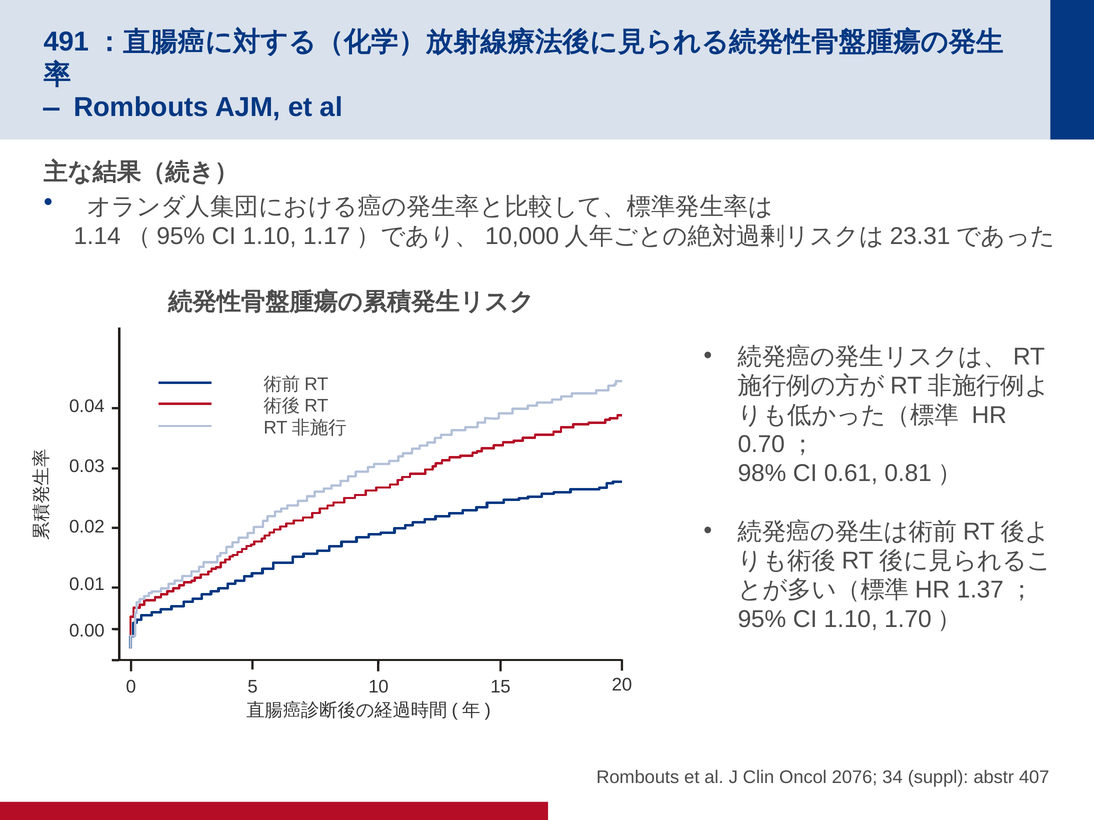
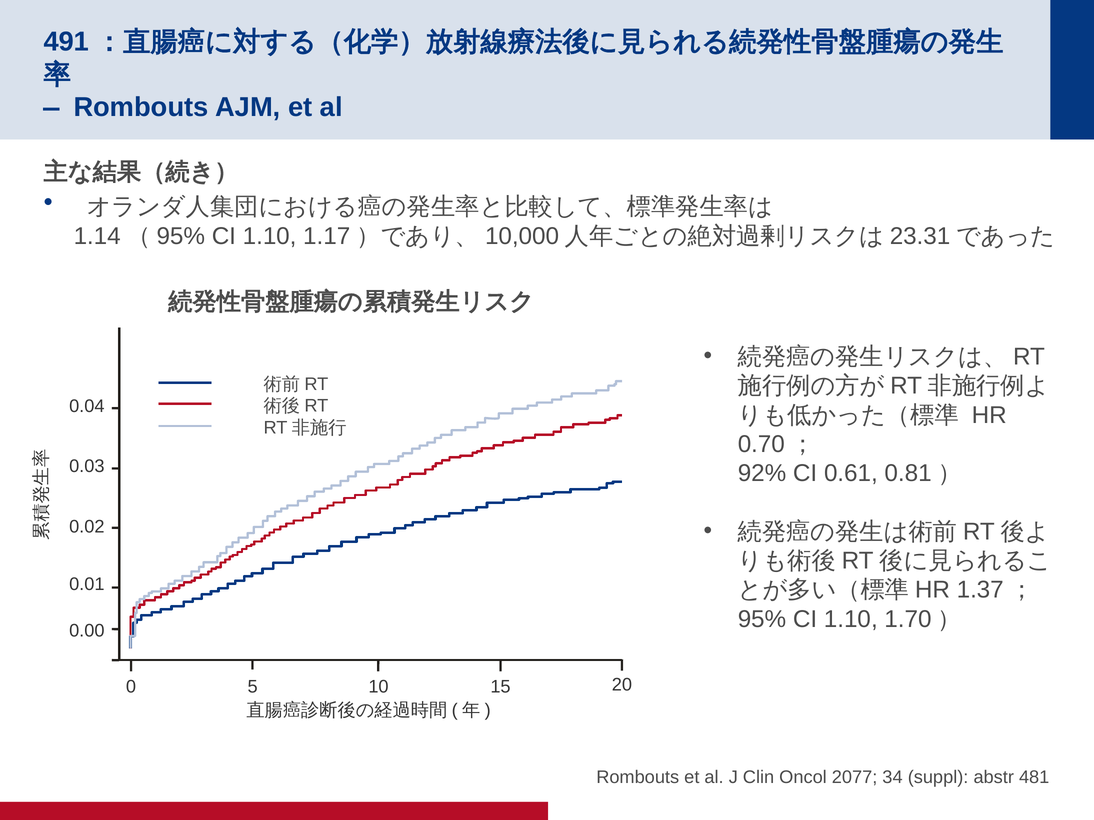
98%: 98% -> 92%
2076: 2076 -> 2077
407: 407 -> 481
